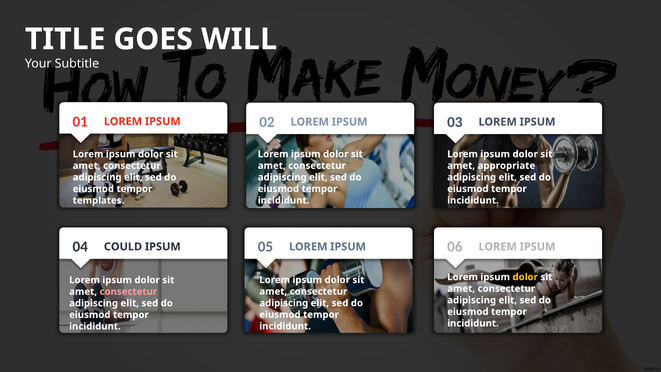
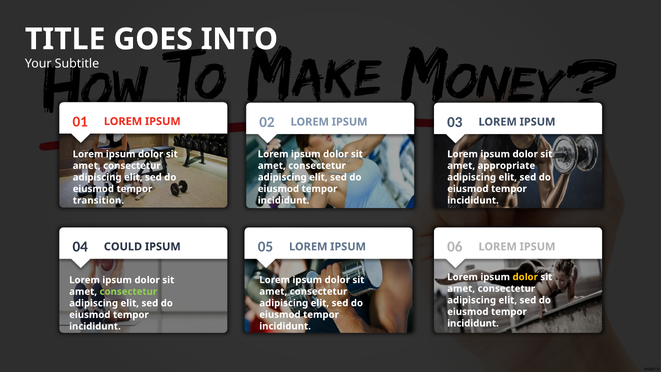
WILL: WILL -> INTO
templates: templates -> transition
consectetur at (128, 291) colour: pink -> light green
